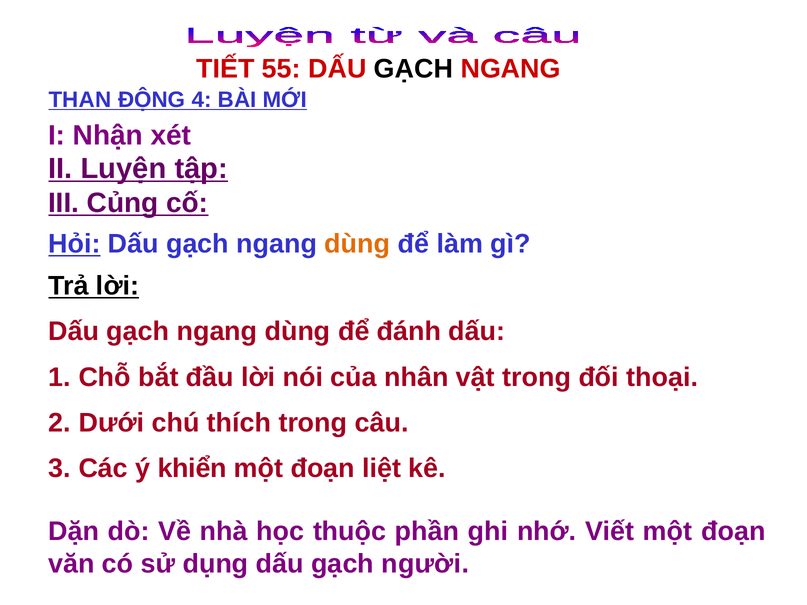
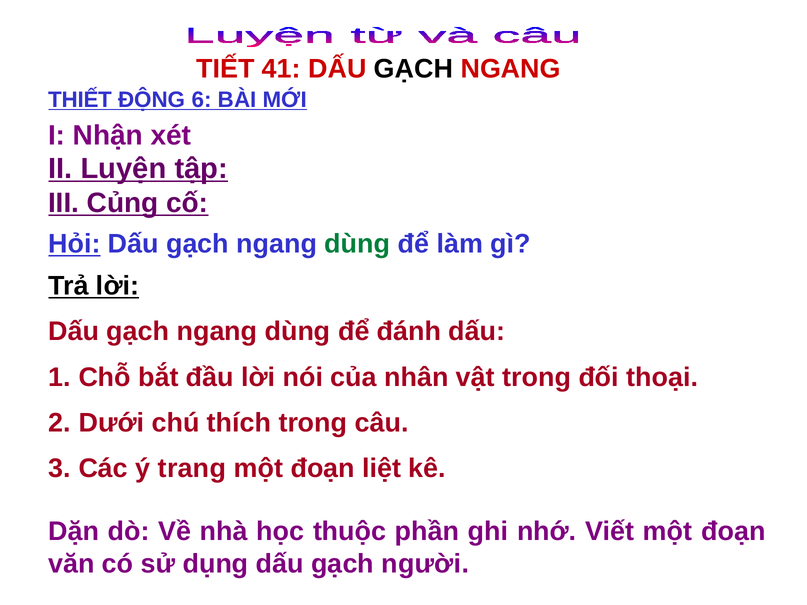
55: 55 -> 41
THAN: THAN -> THIẾT
4: 4 -> 6
dùng at (357, 244) colour: orange -> green
khiển: khiển -> trang
